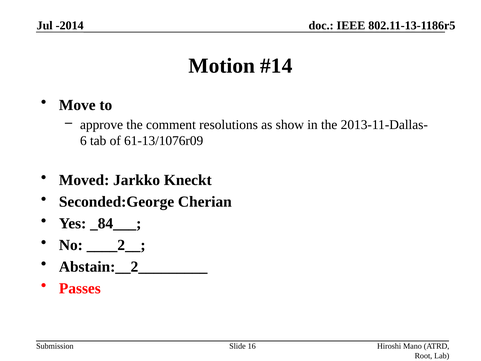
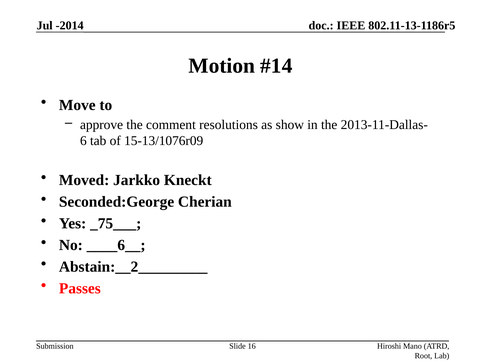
61-13/1076r09: 61-13/1076r09 -> 15-13/1076r09
_84___: _84___ -> _75___
____2__: ____2__ -> ____6__
